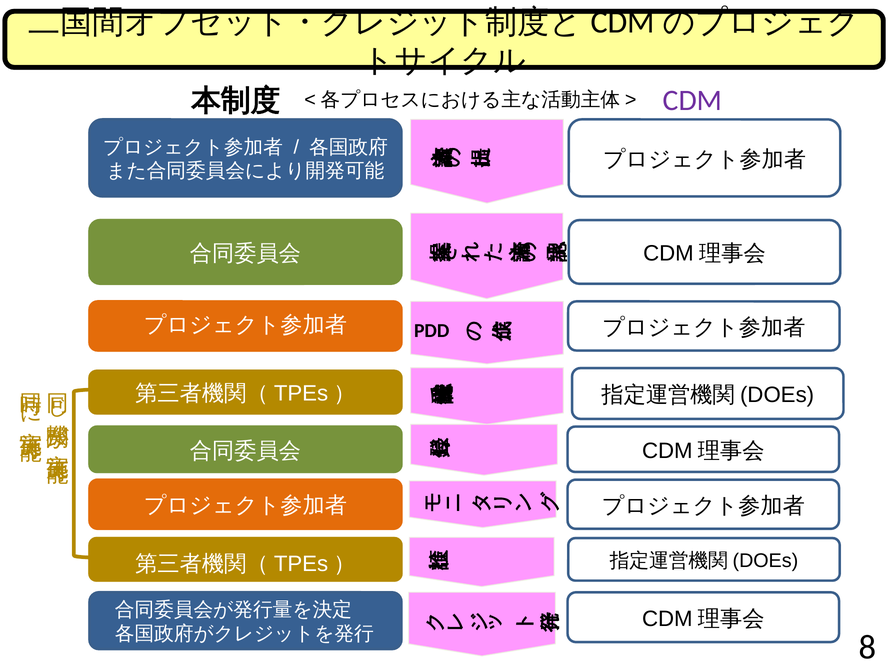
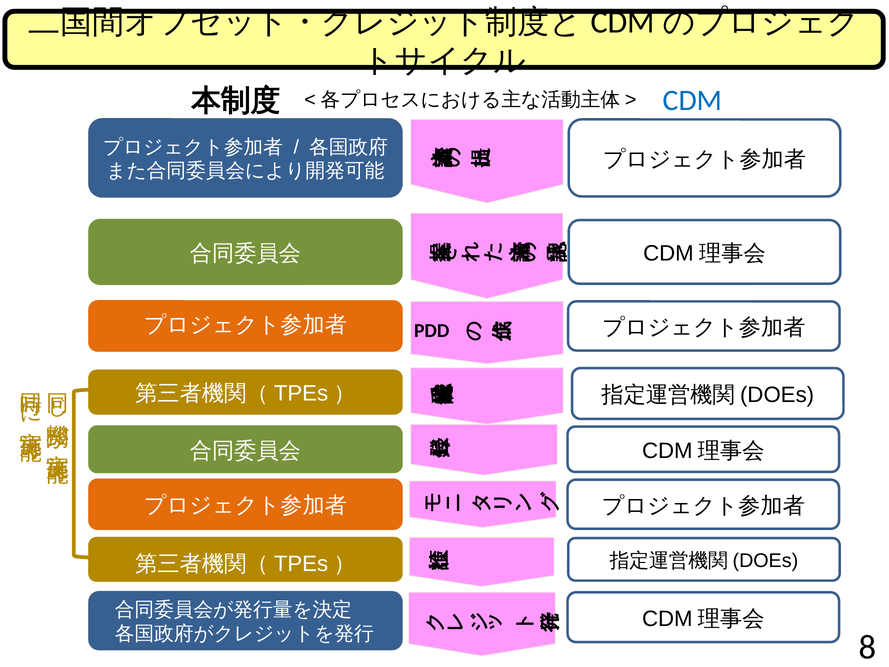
CDM colour: purple -> blue
